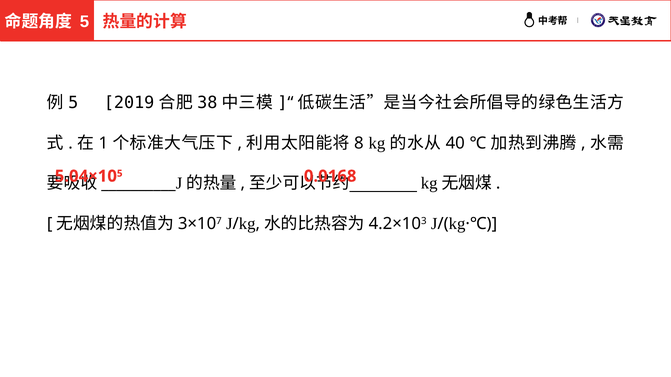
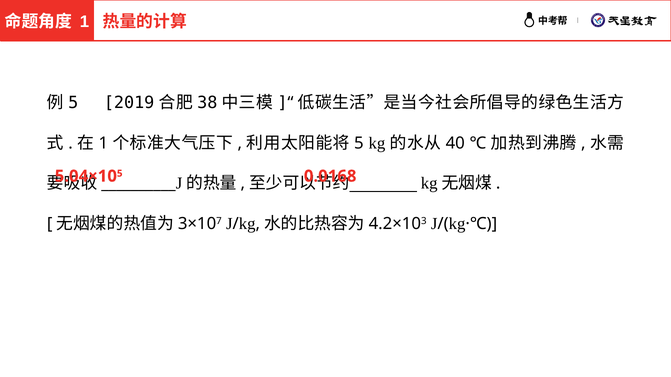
5 at (84, 22): 5 -> 1
8 at (359, 143): 8 -> 5
